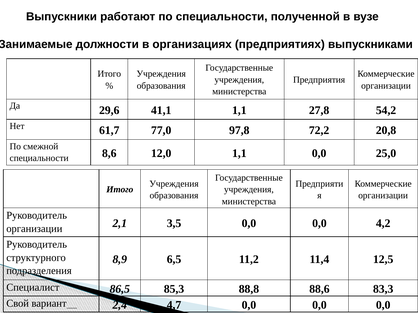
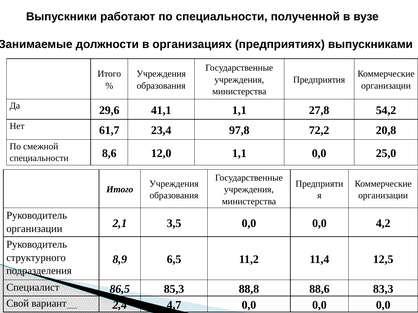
77,0: 77,0 -> 23,4
